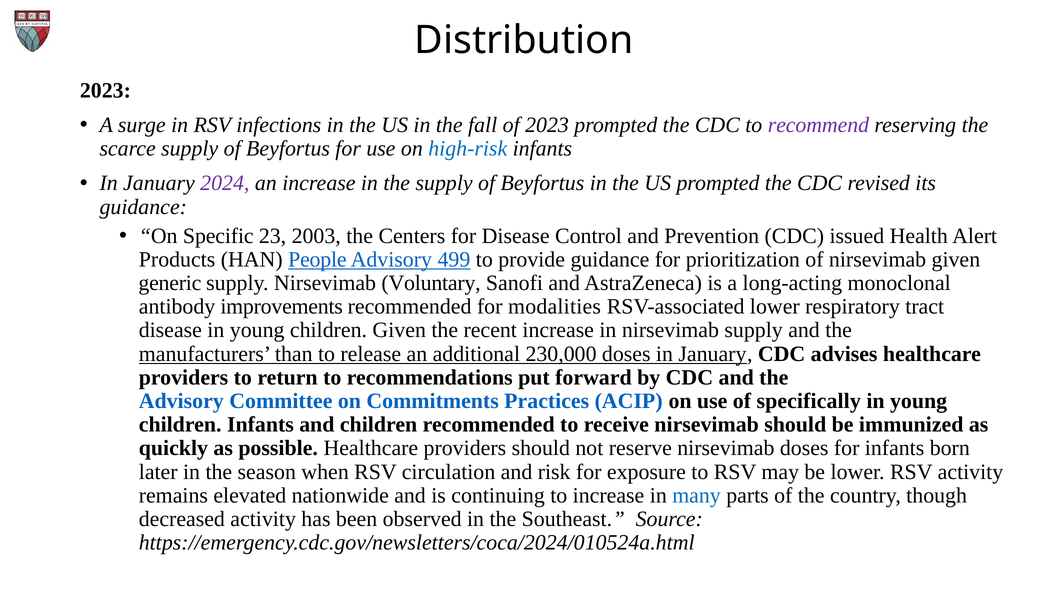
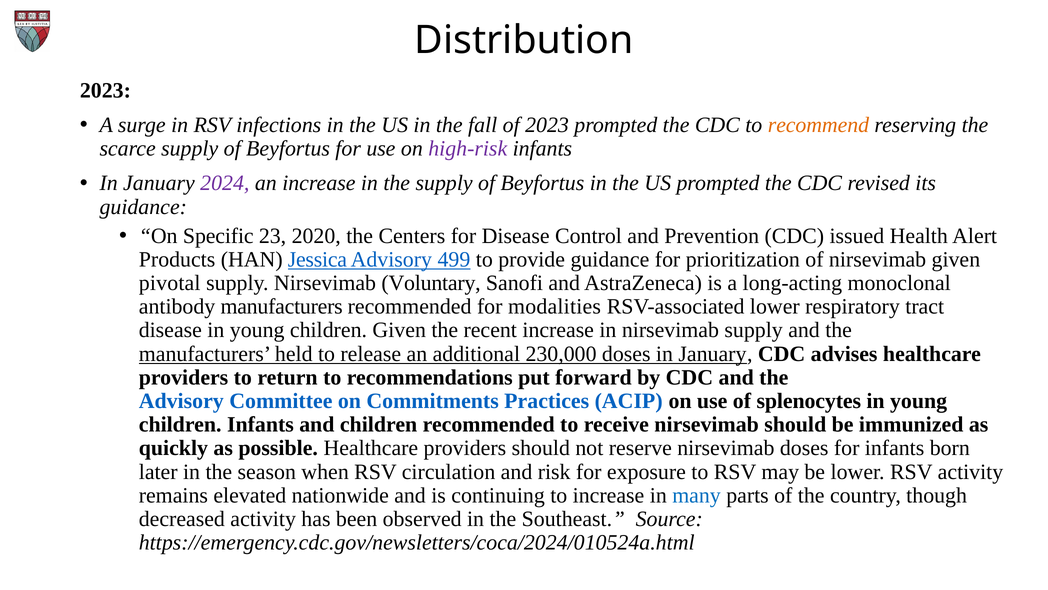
recommend colour: purple -> orange
high-risk colour: blue -> purple
2003: 2003 -> 2020
People: People -> Jessica
generic: generic -> pivotal
antibody improvements: improvements -> manufacturers
than: than -> held
specifically: specifically -> splenocytes
